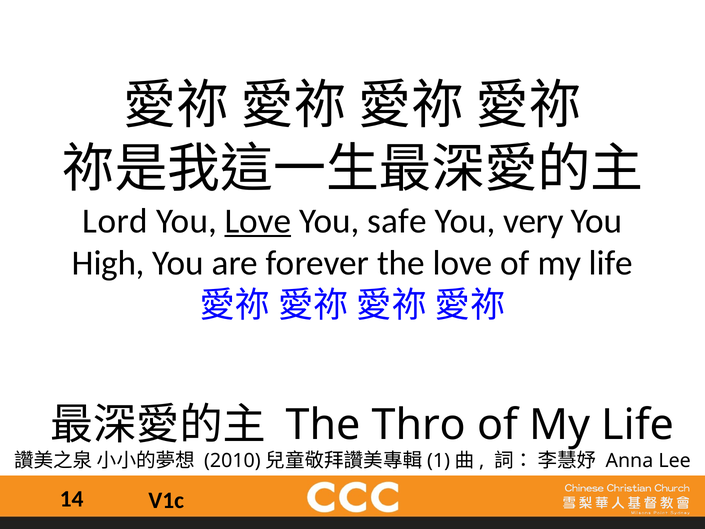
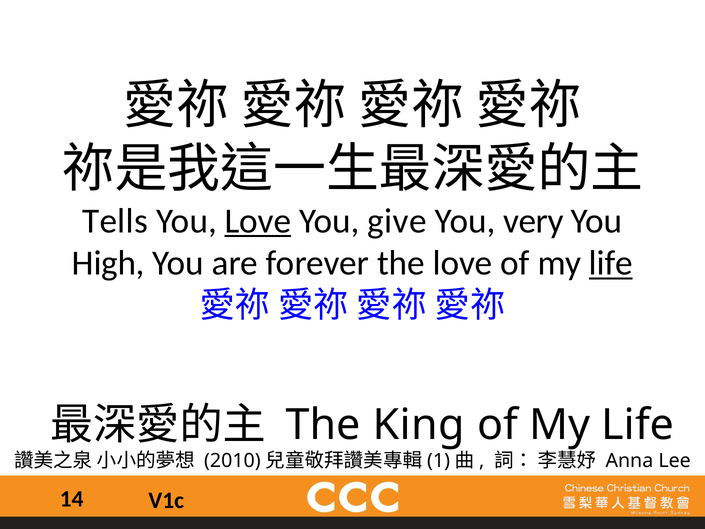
Lord: Lord -> Tells
safe: safe -> give
life at (611, 263) underline: none -> present
Thro: Thro -> King
